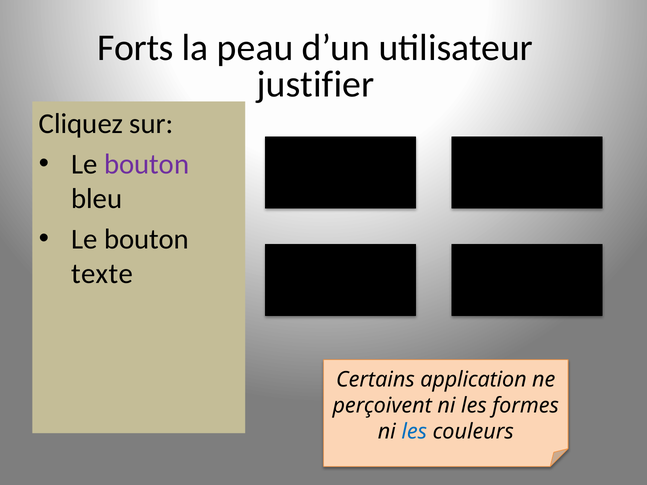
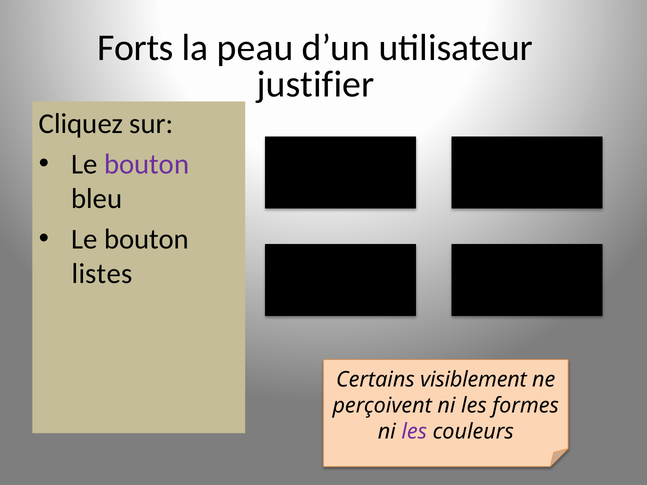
texte: texte -> listes
application: application -> visiblement
les at (414, 432) colour: blue -> purple
